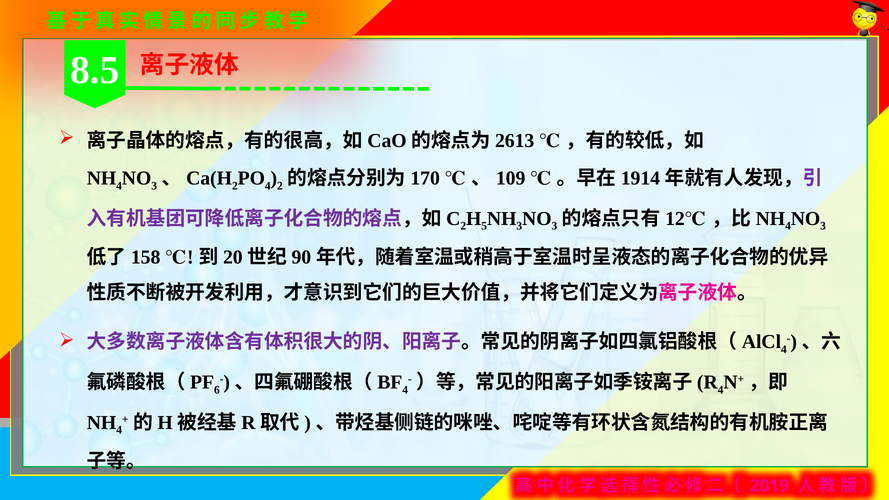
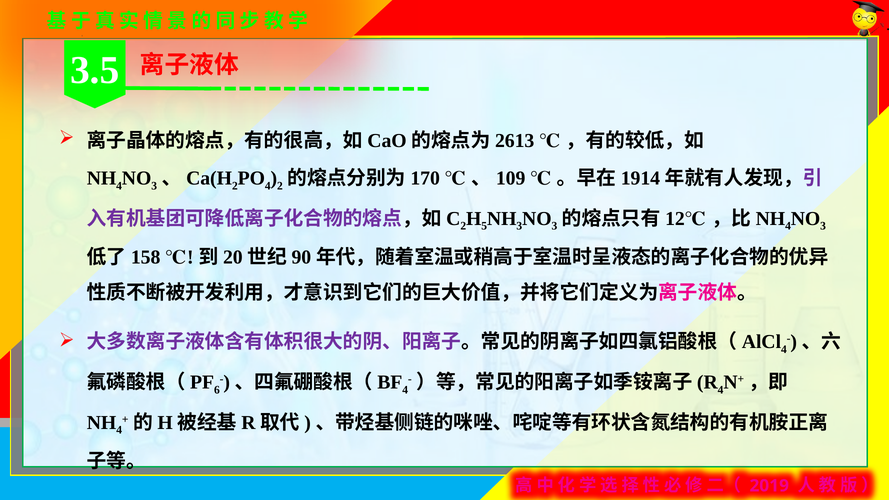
8.5: 8.5 -> 3.5
